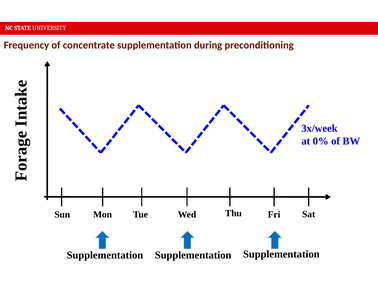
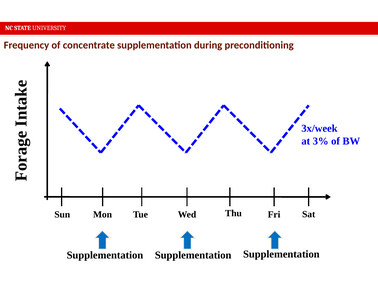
0%: 0% -> 3%
